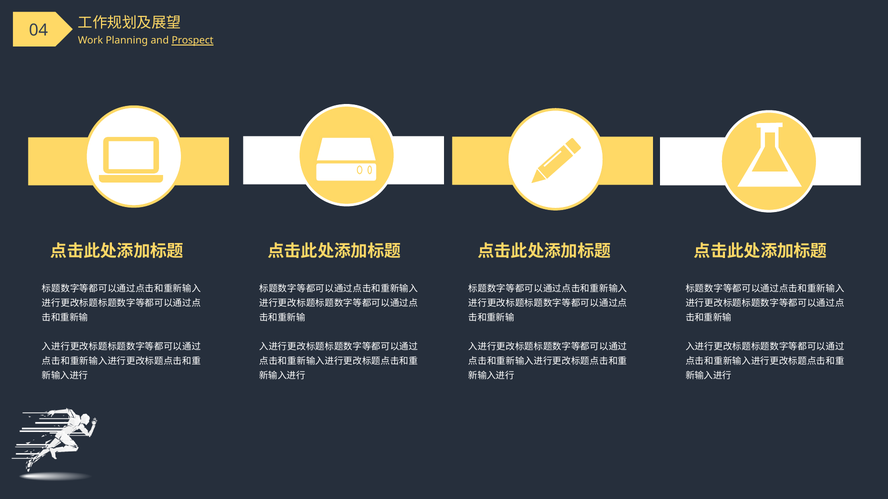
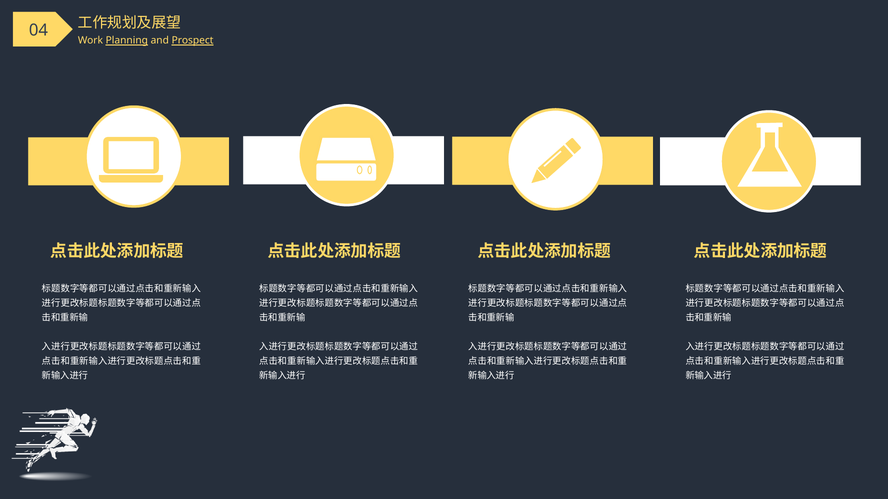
Planning underline: none -> present
